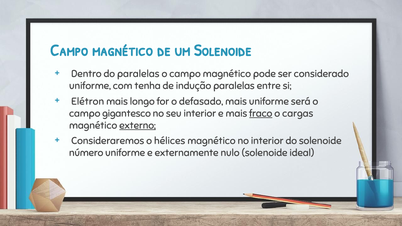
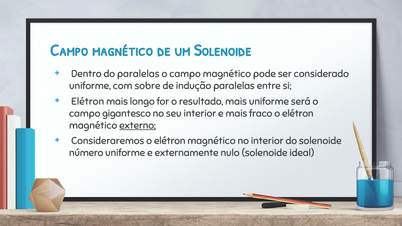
tenha: tenha -> sobre
defasado: defasado -> resultado
fraco underline: present -> none
cargas at (298, 113): cargas -> elétron
Consideraremos o hélices: hélices -> elétron
